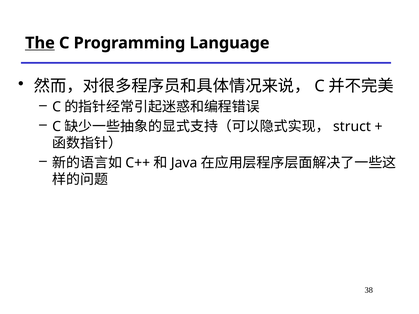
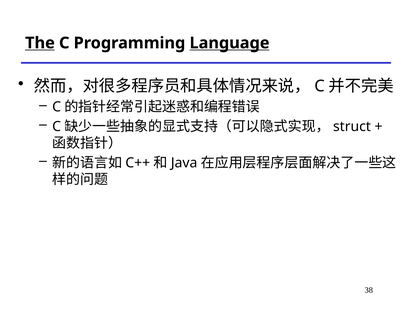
Language underline: none -> present
